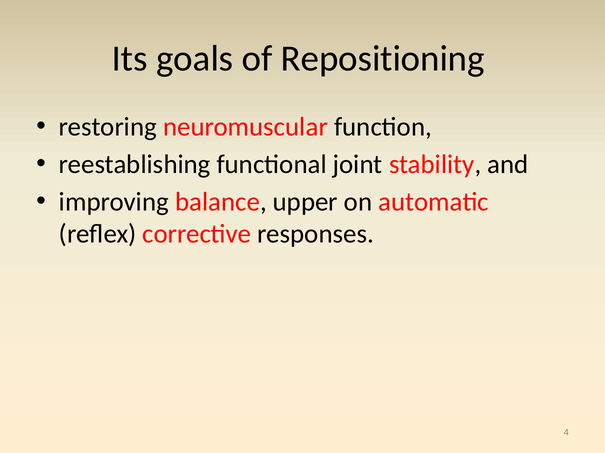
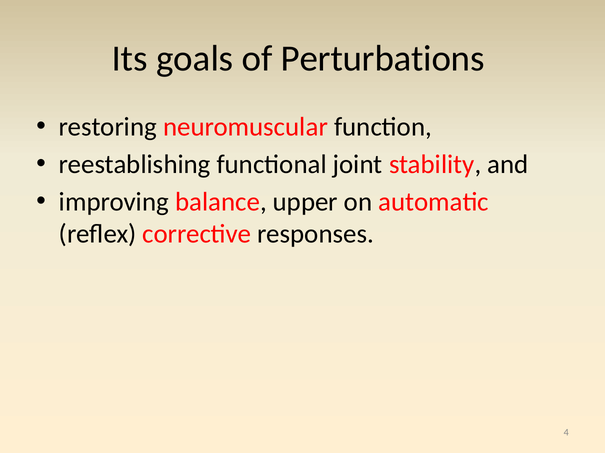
Repositioning: Repositioning -> Perturbations
